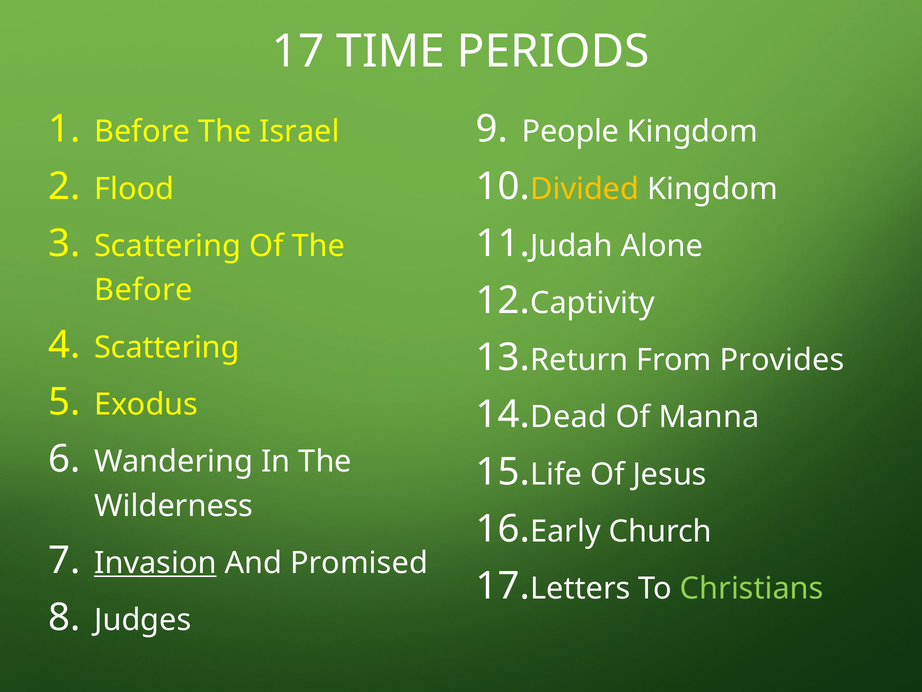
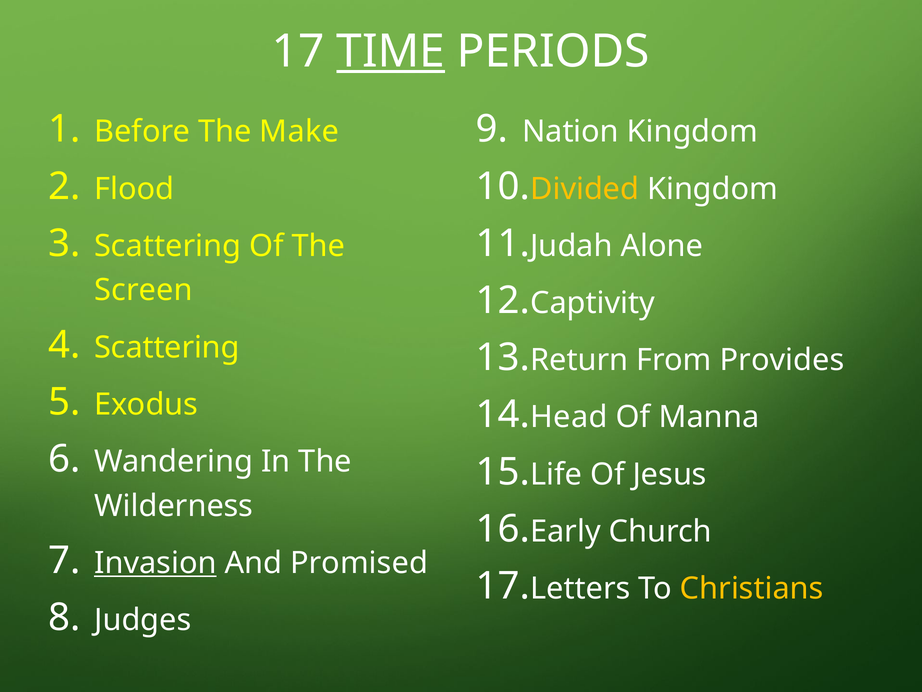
TIME underline: none -> present
Israel: Israel -> Make
People: People -> Nation
Before at (143, 290): Before -> Screen
Dead: Dead -> Head
Christians colour: light green -> yellow
